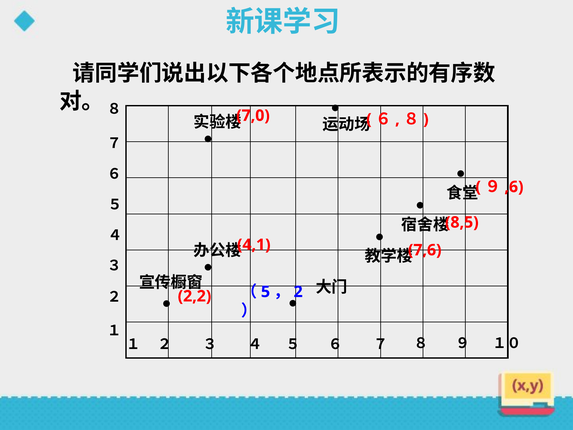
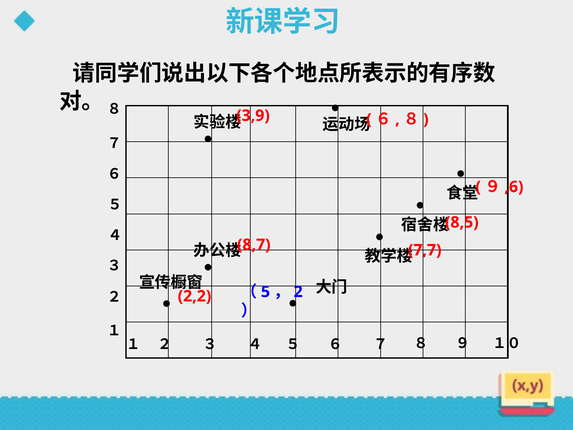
7,0: 7,0 -> 3,9
4,1: 4,1 -> 8,7
7,6: 7,6 -> 7,7
